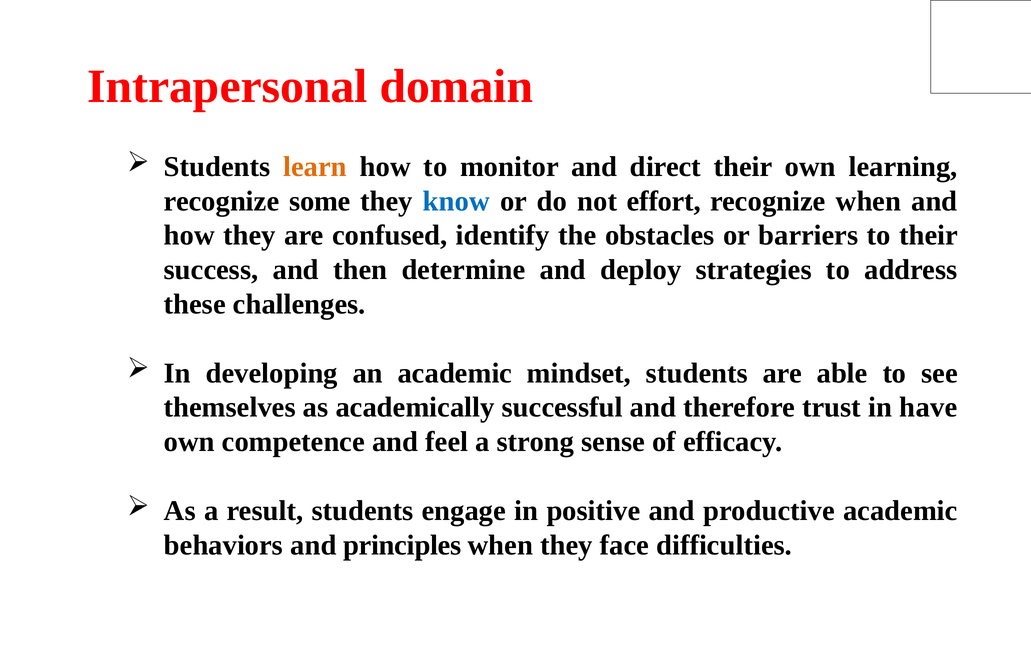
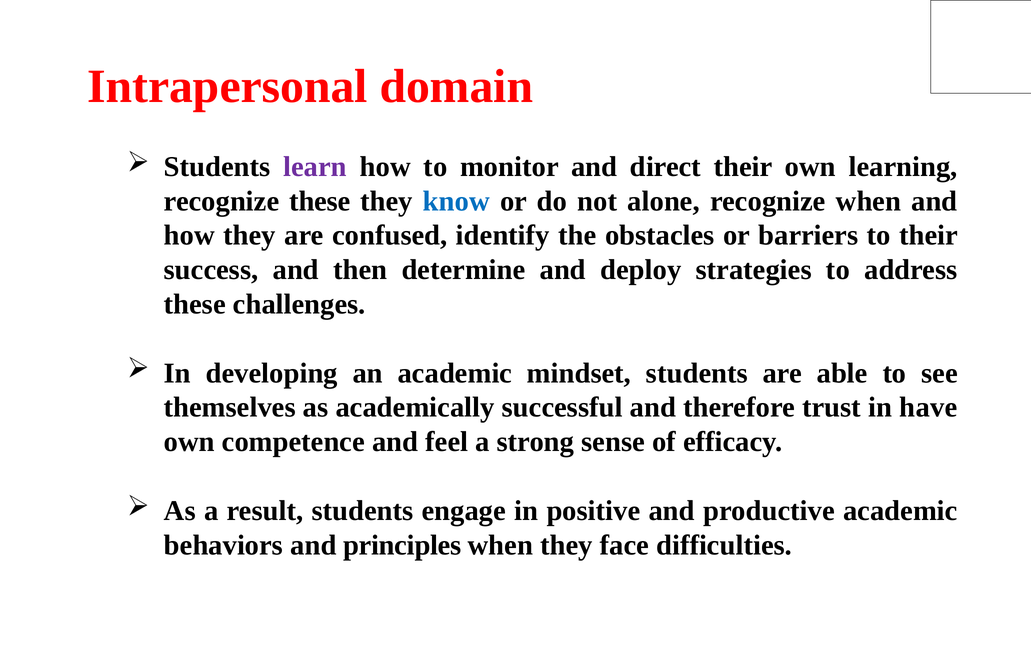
learn colour: orange -> purple
recognize some: some -> these
effort: effort -> alone
